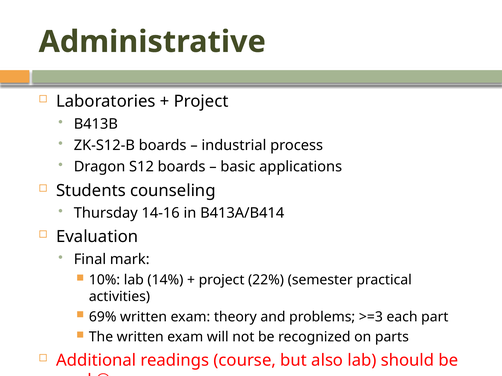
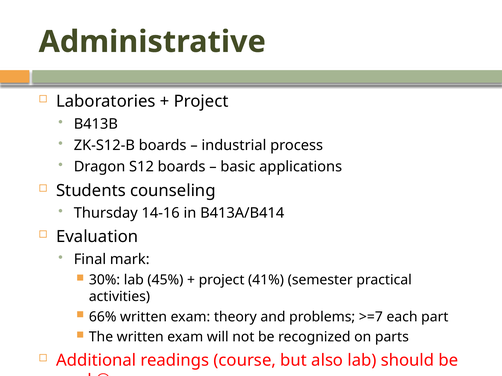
10%: 10% -> 30%
14%: 14% -> 45%
22%: 22% -> 41%
69%: 69% -> 66%
>=3: >=3 -> >=7
